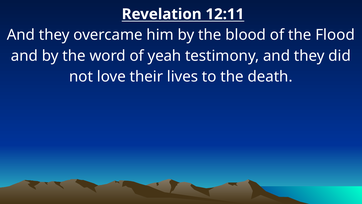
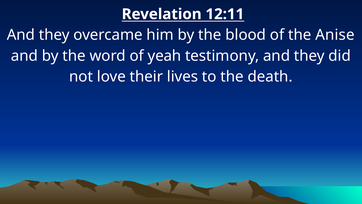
Flood: Flood -> Anise
